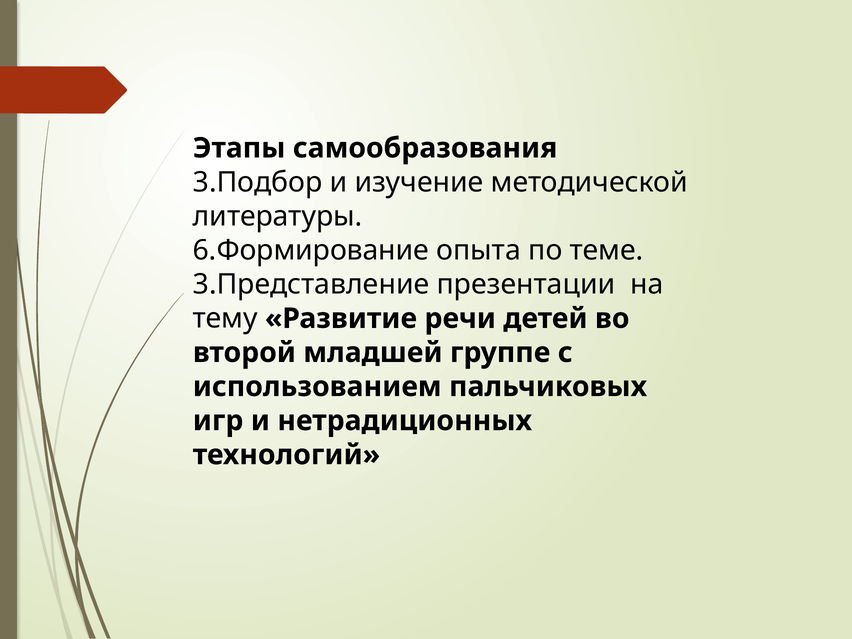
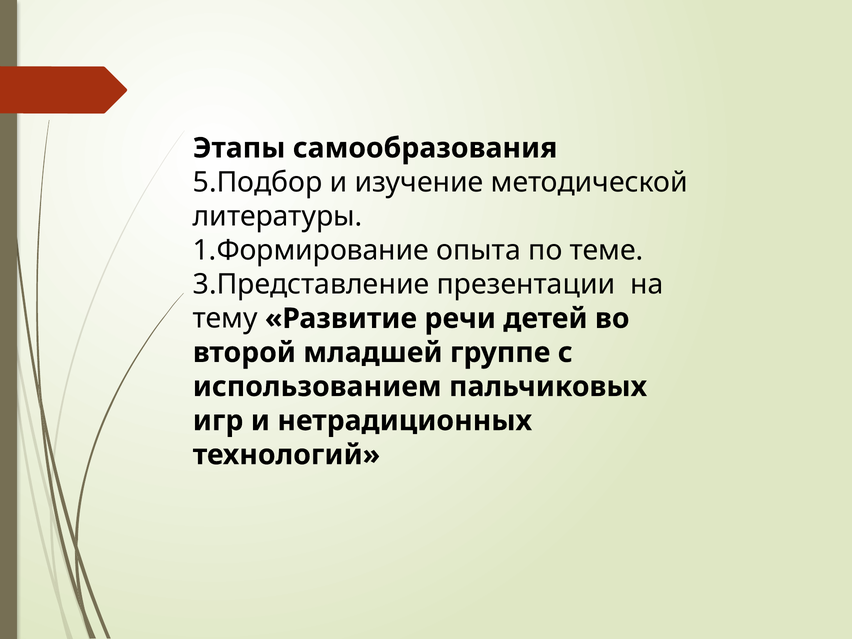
3.Подбор: 3.Подбор -> 5.Подбор
6.Формирование: 6.Формирование -> 1.Формирование
